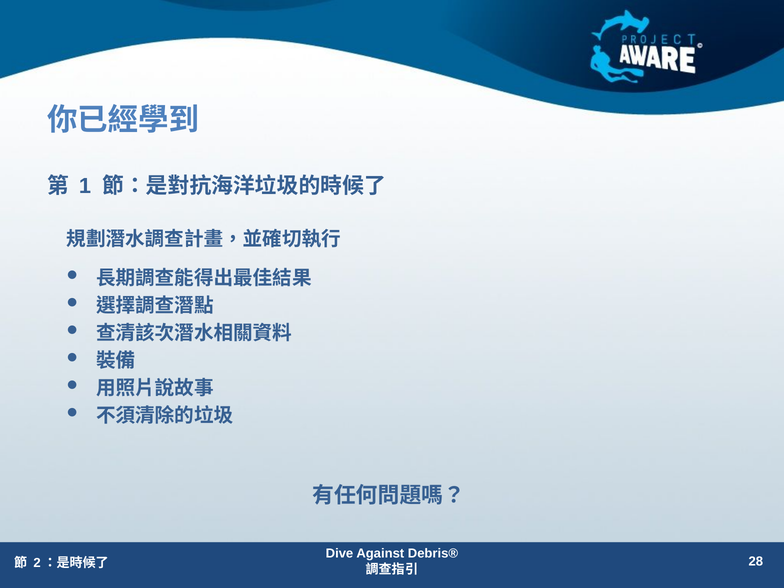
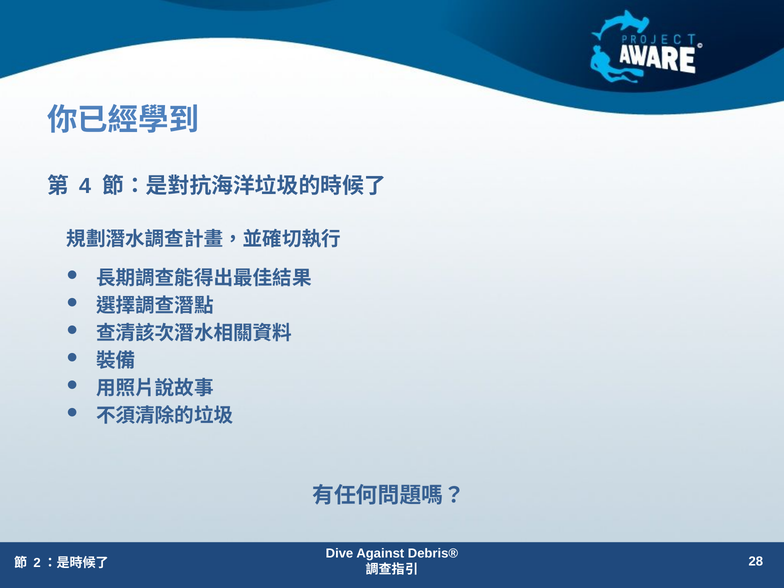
1: 1 -> 4
